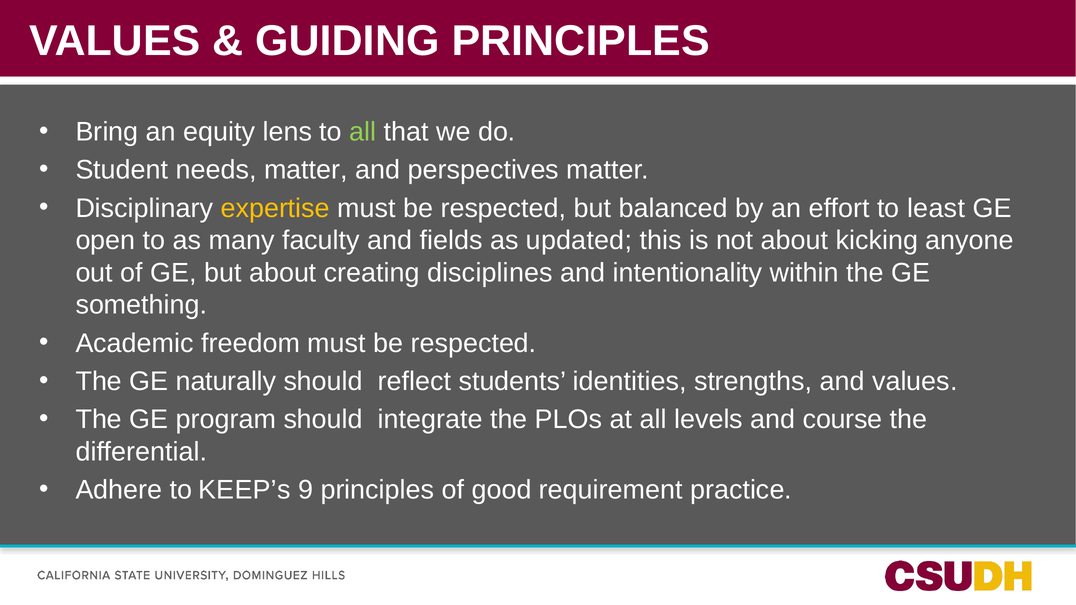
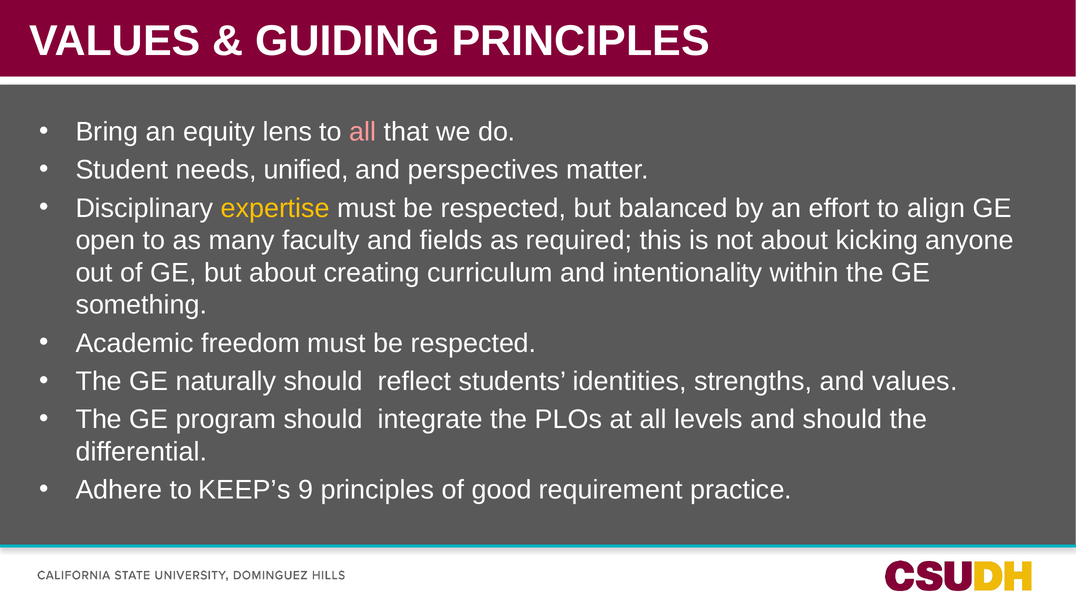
all at (363, 132) colour: light green -> pink
needs matter: matter -> unified
least: least -> align
updated: updated -> required
disciplines: disciplines -> curriculum
and course: course -> should
